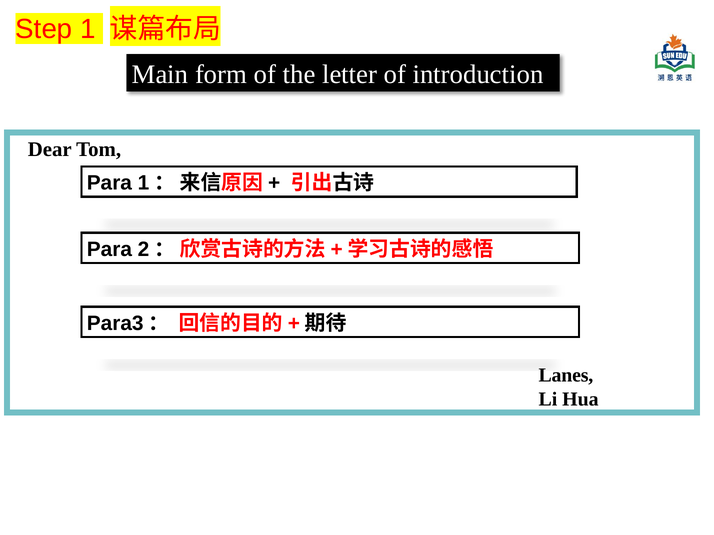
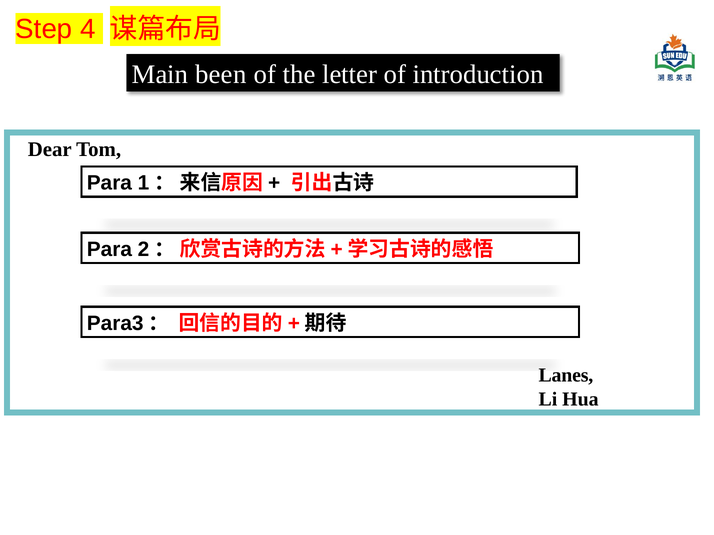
1: 1 -> 4
form: form -> been
